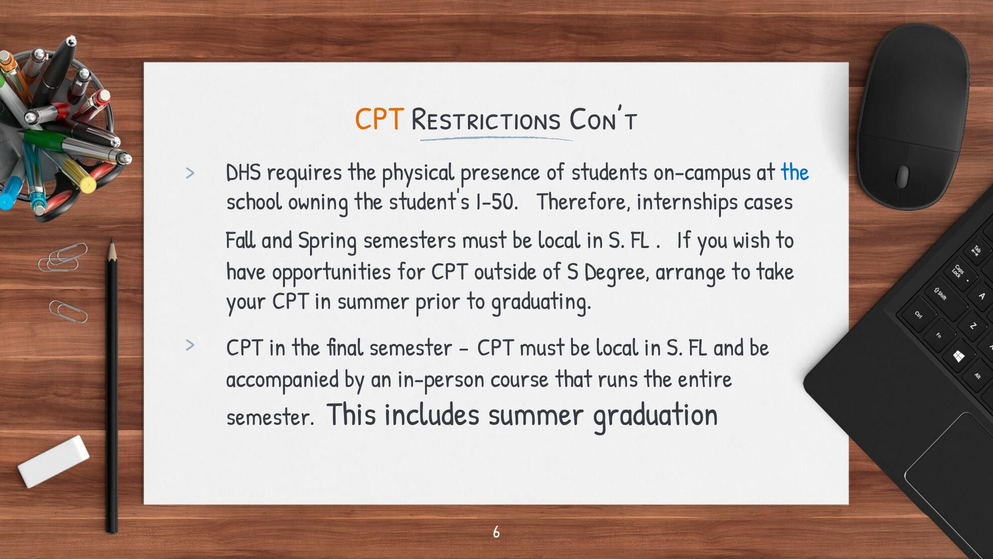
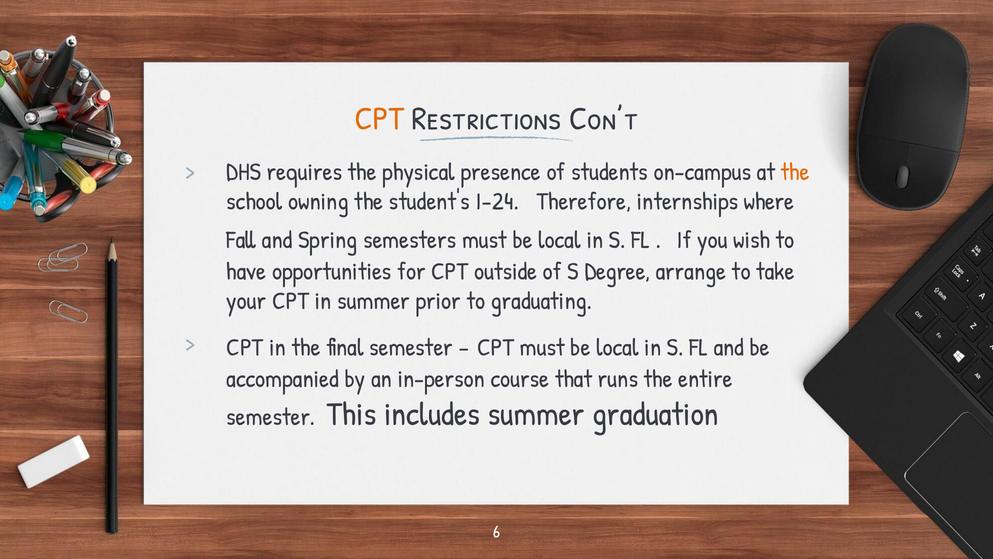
the at (795, 172) colour: blue -> orange
I-50: I-50 -> I-24
cases: cases -> where
